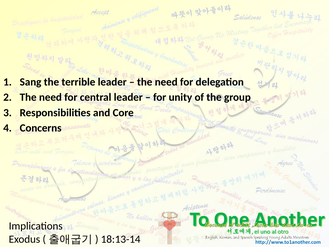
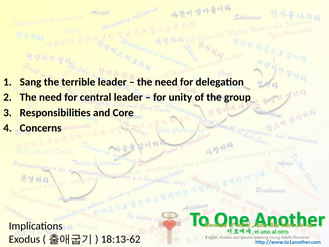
18:13-14: 18:13-14 -> 18:13-62
